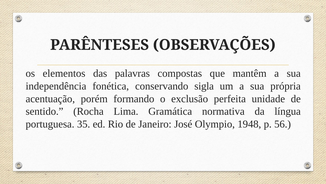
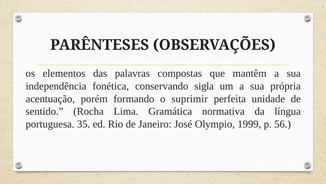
exclusão: exclusão -> suprimir
1948: 1948 -> 1999
